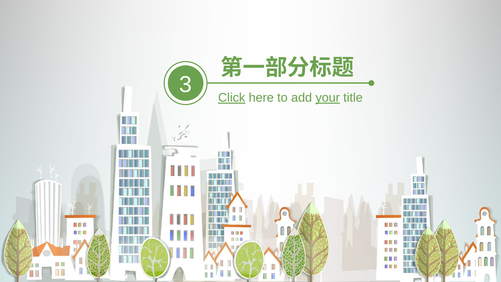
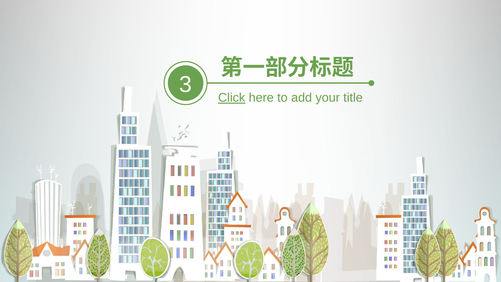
your underline: present -> none
